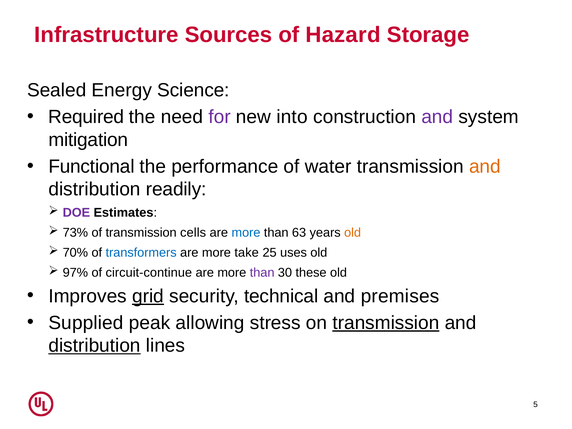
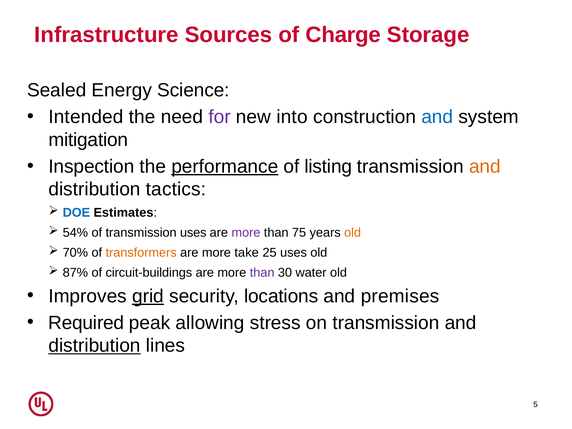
Hazard: Hazard -> Charge
Required: Required -> Intended
and at (437, 117) colour: purple -> blue
Functional: Functional -> Inspection
performance underline: none -> present
water: water -> listing
readily: readily -> tactics
DOE colour: purple -> blue
73%: 73% -> 54%
transmission cells: cells -> uses
more at (246, 233) colour: blue -> purple
63: 63 -> 75
transformers colour: blue -> orange
97%: 97% -> 87%
circuit-continue: circuit-continue -> circuit-buildings
these: these -> water
technical: technical -> locations
Supplied: Supplied -> Required
transmission at (386, 323) underline: present -> none
